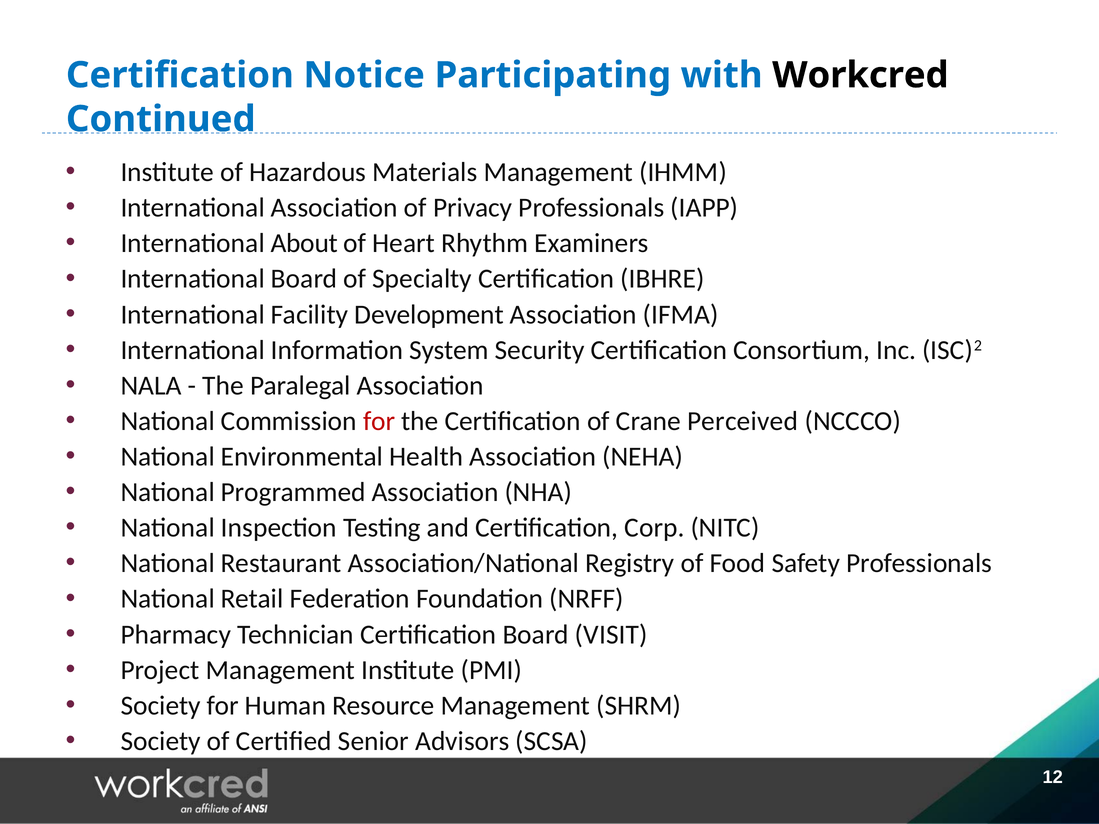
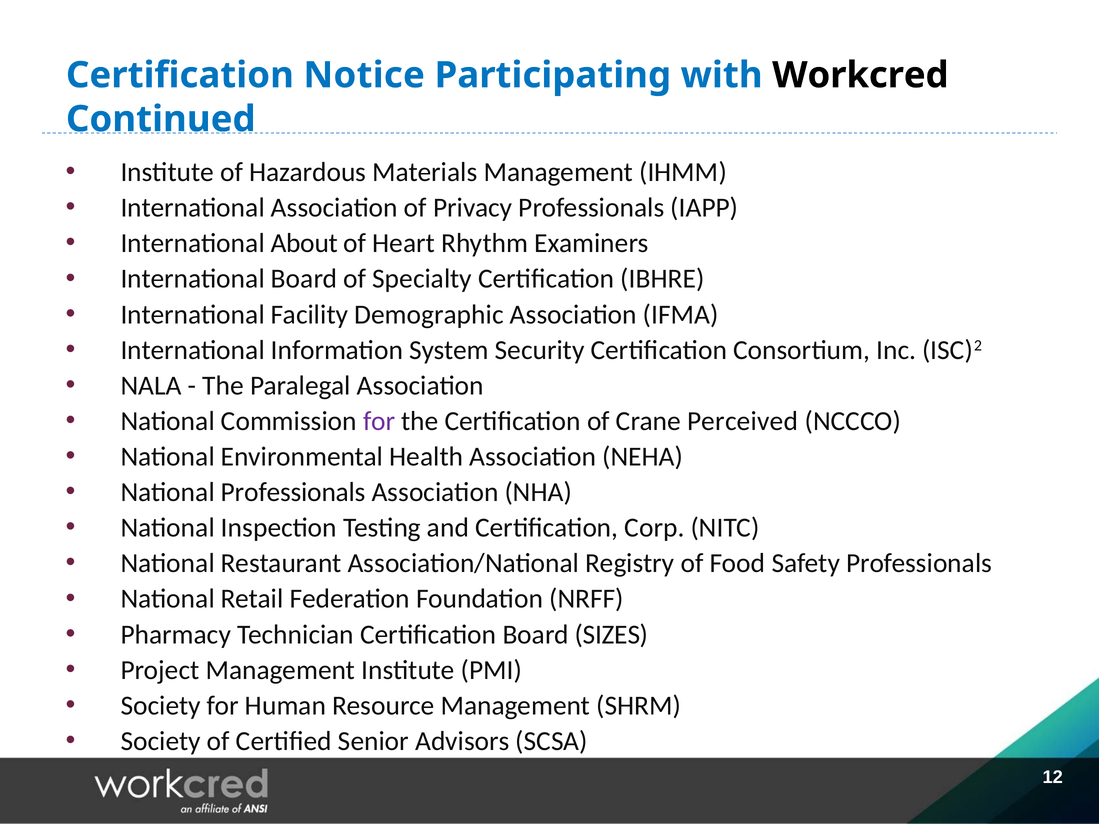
Development: Development -> Demographic
for at (379, 421) colour: red -> purple
National Programmed: Programmed -> Professionals
VISIT: VISIT -> SIZES
